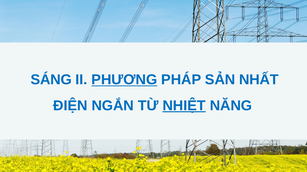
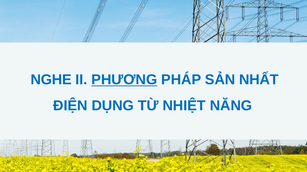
SÁNG: SÁNG -> NGHE
NGẮN: NGẮN -> DỤNG
NHIỆT underline: present -> none
